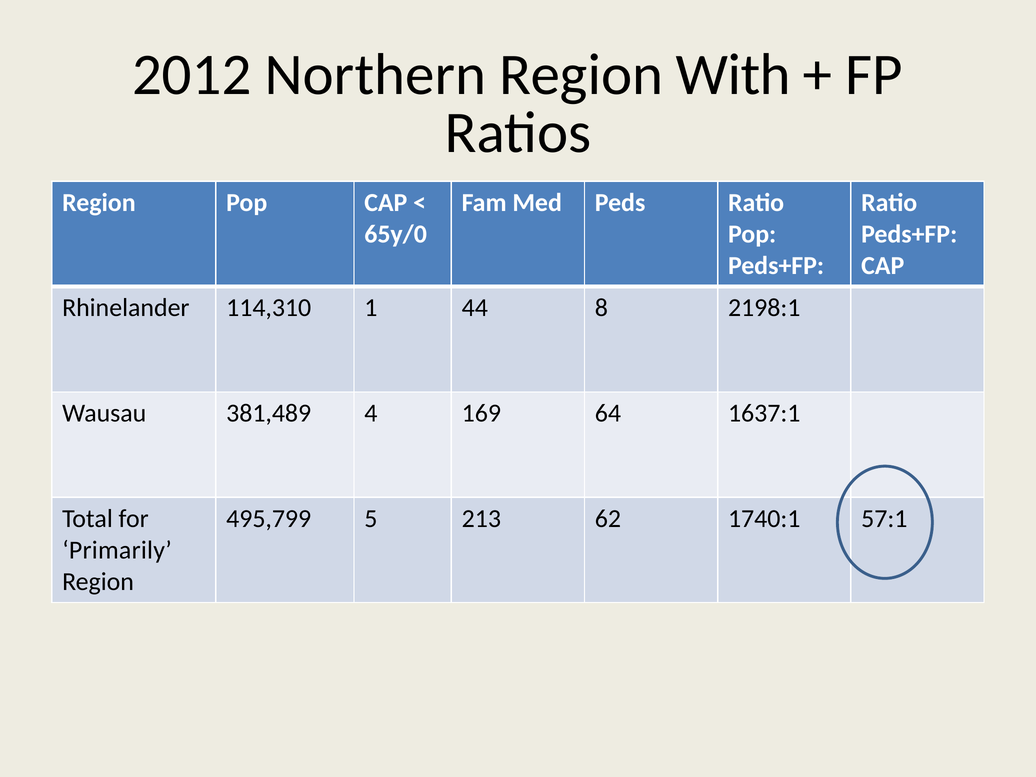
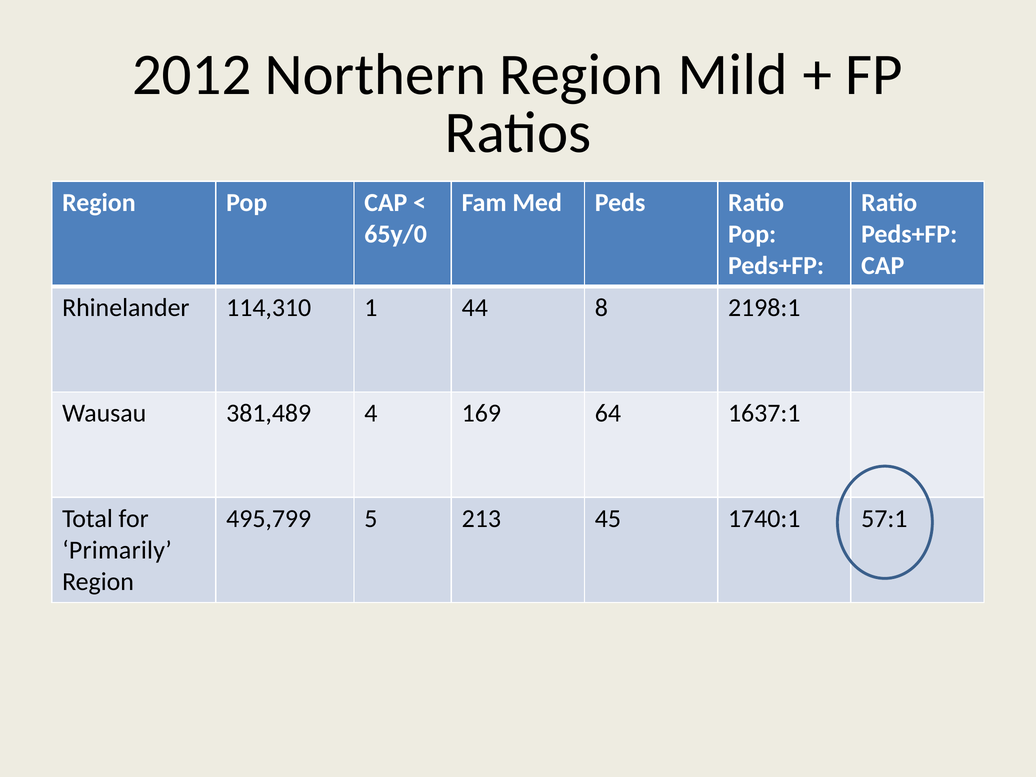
With: With -> Mild
62: 62 -> 45
